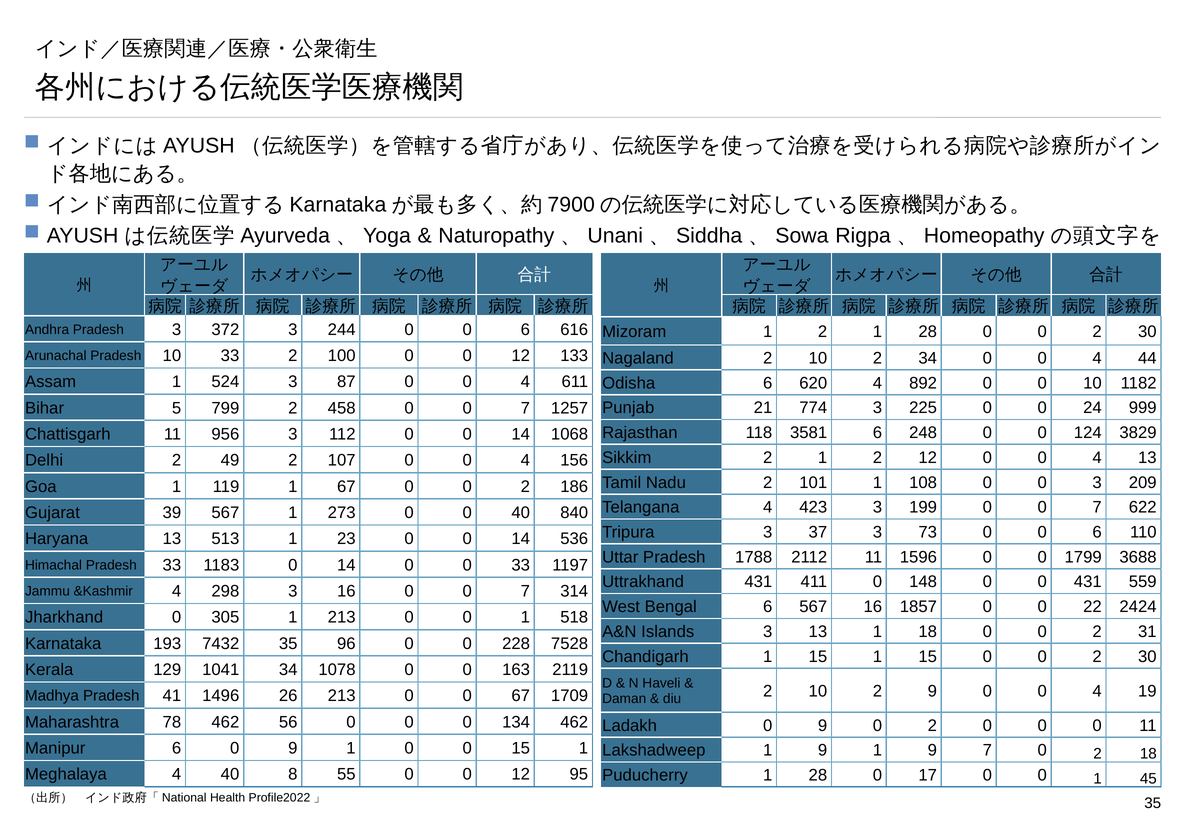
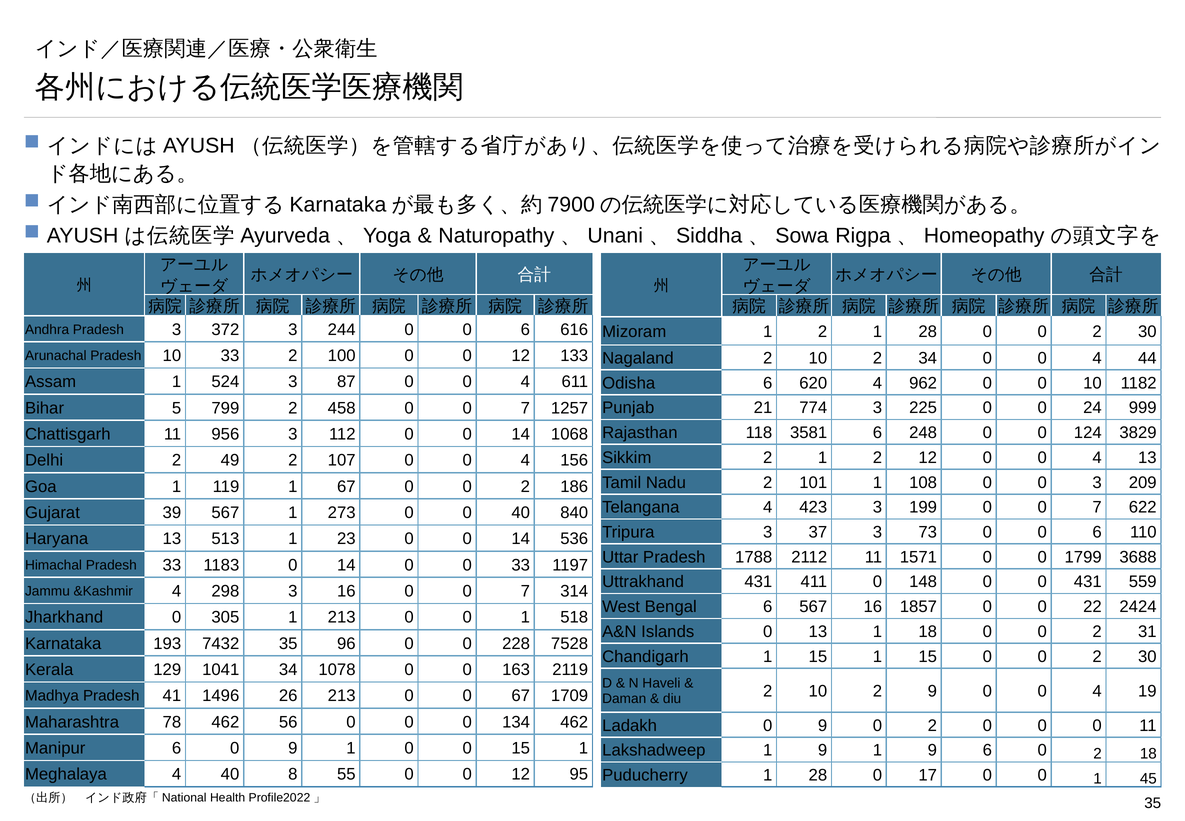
892: 892 -> 962
1596: 1596 -> 1571
Islands 3: 3 -> 0
9 7: 7 -> 6
